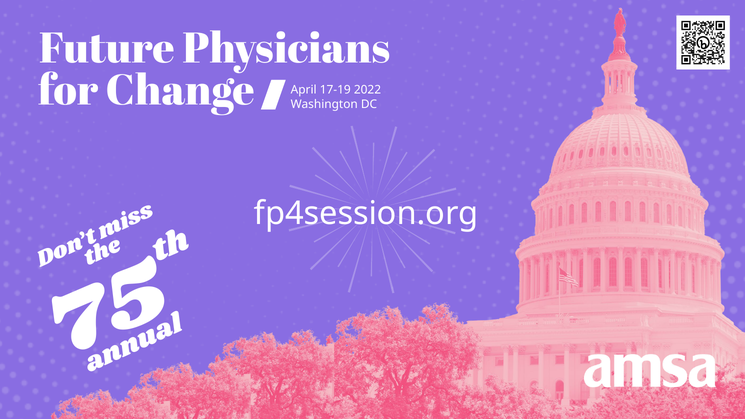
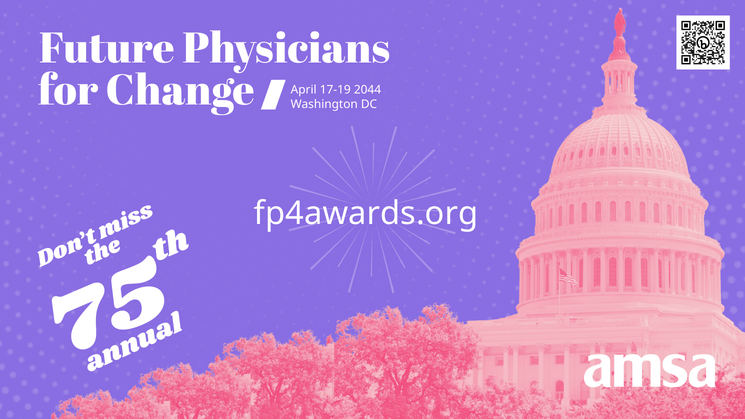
2022: 2022 -> 2044
fp4session.org: fp4session.org -> fp4awards.org
